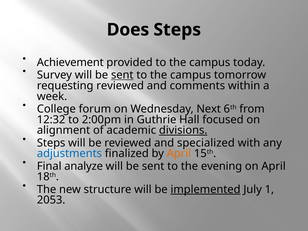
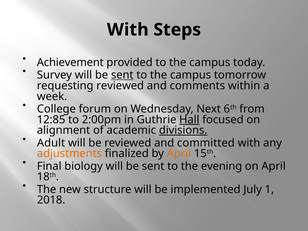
Does at (128, 30): Does -> With
12:32: 12:32 -> 12:85
Hall underline: none -> present
Steps at (51, 143): Steps -> Adult
specialized: specialized -> committed
adjustments colour: blue -> orange
analyze: analyze -> biology
implemented underline: present -> none
2053: 2053 -> 2018
